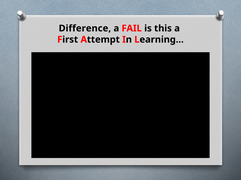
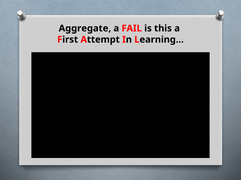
Difference: Difference -> Aggregate
